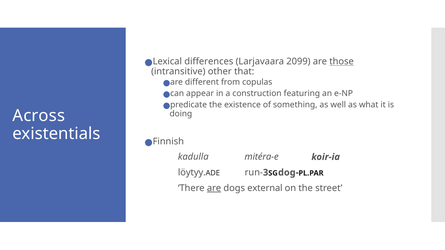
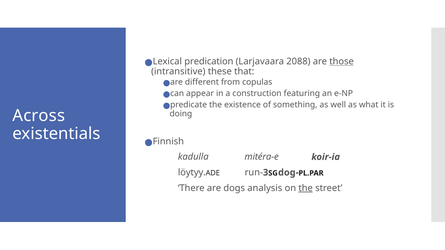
differences: differences -> predication
2099: 2099 -> 2088
other: other -> these
are at (214, 188) underline: present -> none
external: external -> analysis
the at (306, 188) underline: none -> present
